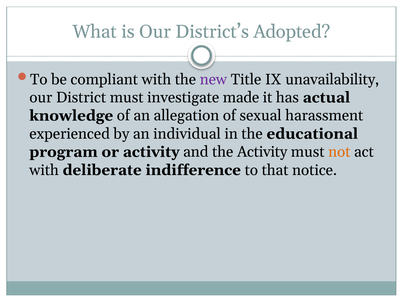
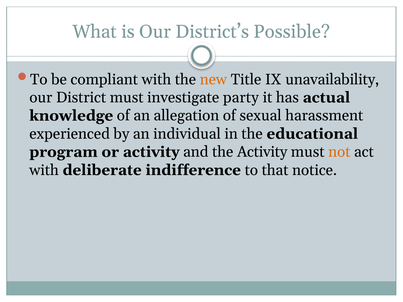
Adopted: Adopted -> Possible
new colour: purple -> orange
made: made -> party
